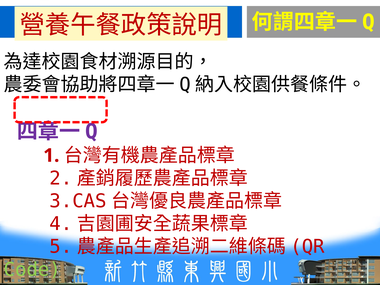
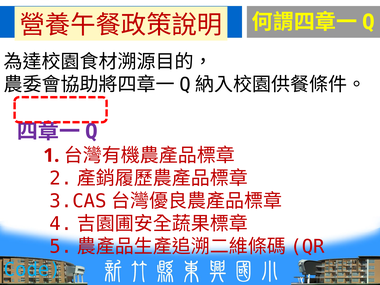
Code colour: light green -> light blue
